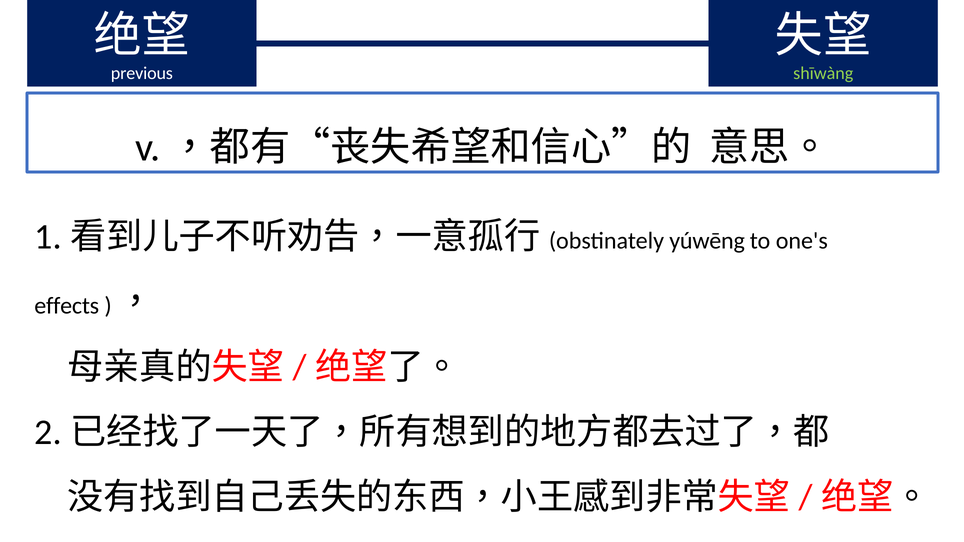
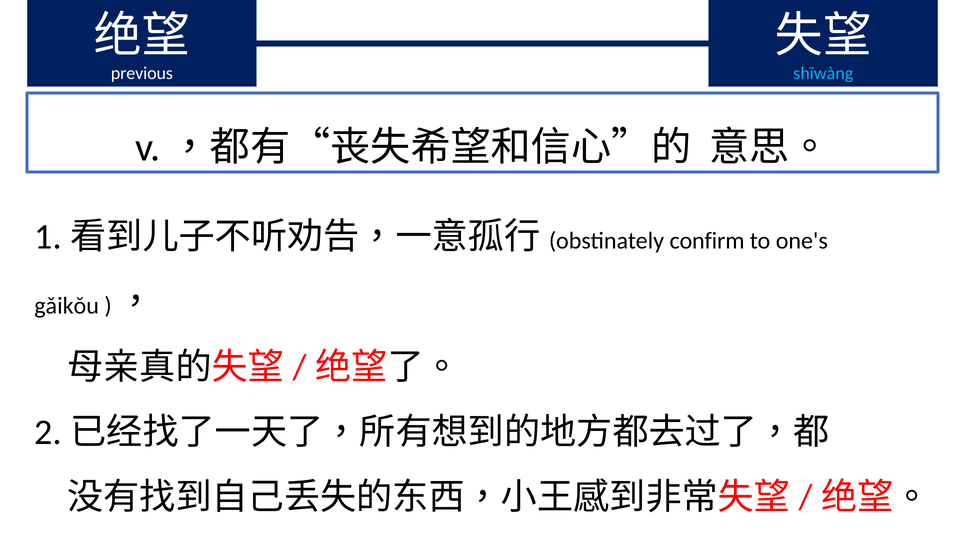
shīwàng colour: light green -> light blue
yúwēng: yúwēng -> confirm
effects: effects -> gǎikǒu
